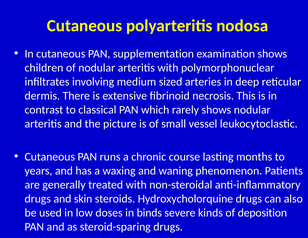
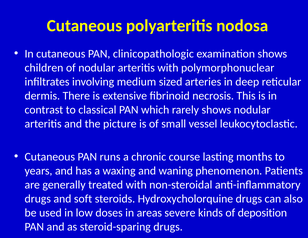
supplementation: supplementation -> clinicopathologic
skin: skin -> soft
binds: binds -> areas
